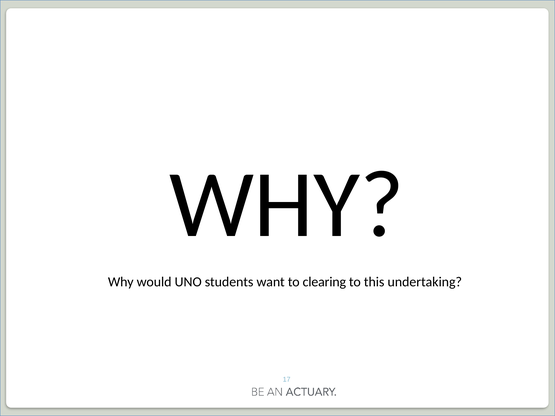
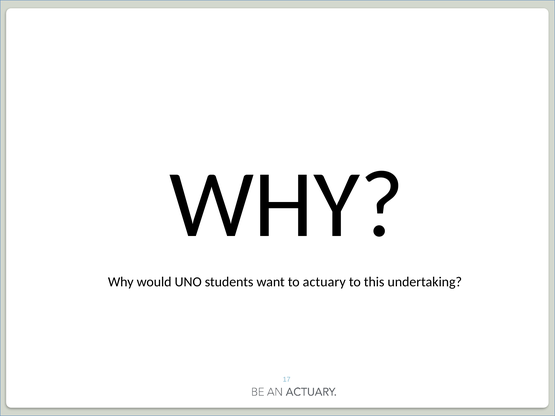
clearing: clearing -> actuary
